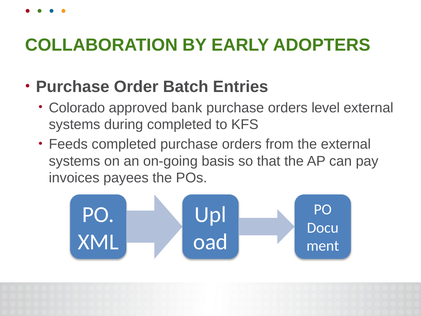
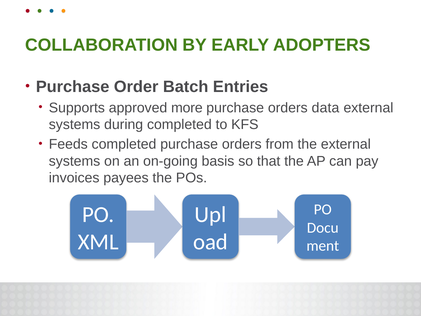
Colorado: Colorado -> Supports
bank: bank -> more
level: level -> data
